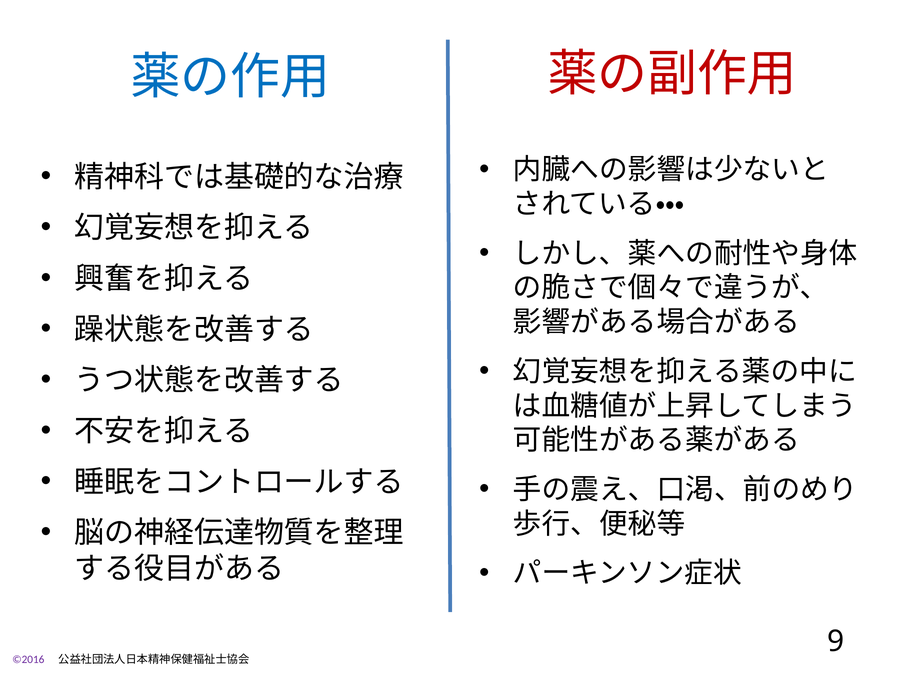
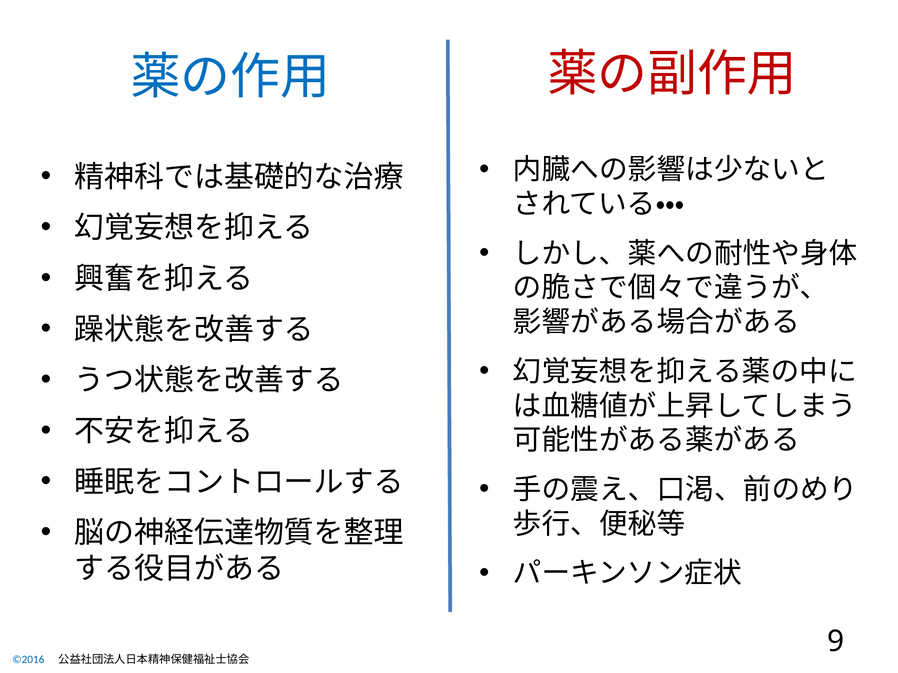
©2016 colour: purple -> blue
